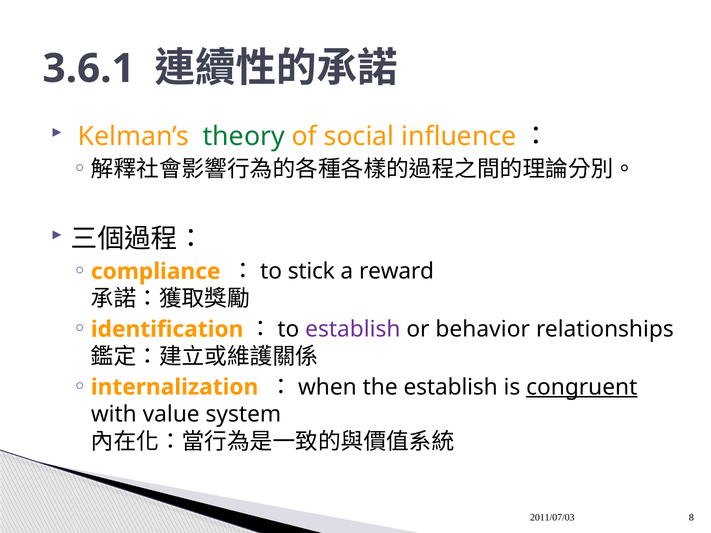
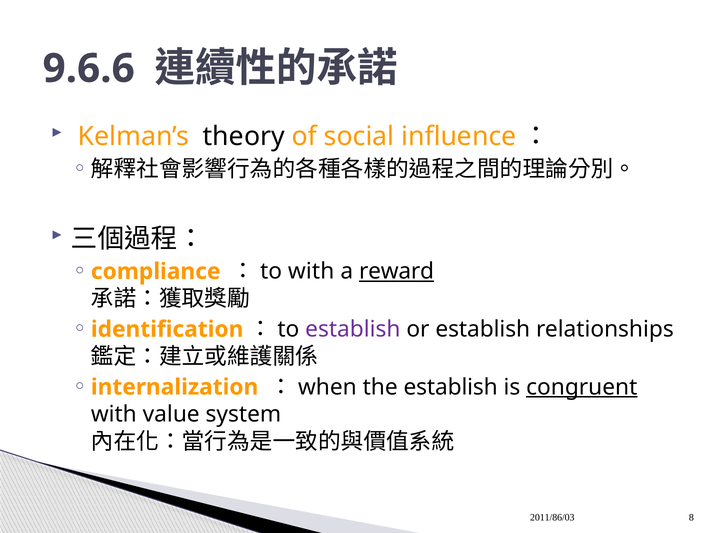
3.6.1: 3.6.1 -> 9.6.6
theory colour: green -> black
stick at (311, 272): stick -> with
reward underline: none -> present
or behavior: behavior -> establish
2011/07/03: 2011/07/03 -> 2011/86/03
